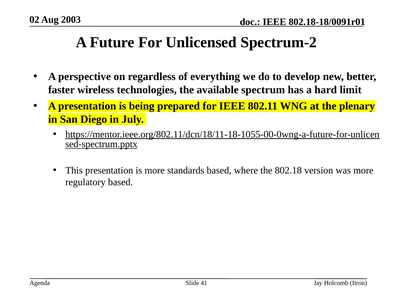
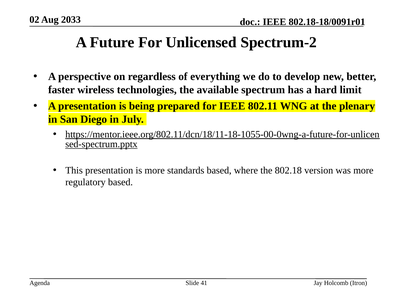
2003: 2003 -> 2033
